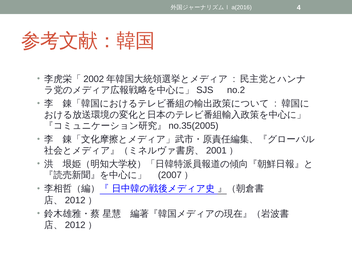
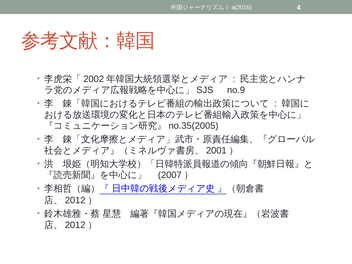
no.2: no.2 -> no.9
